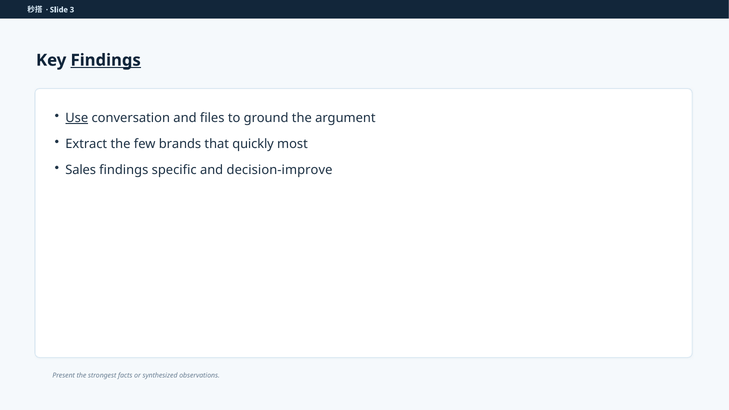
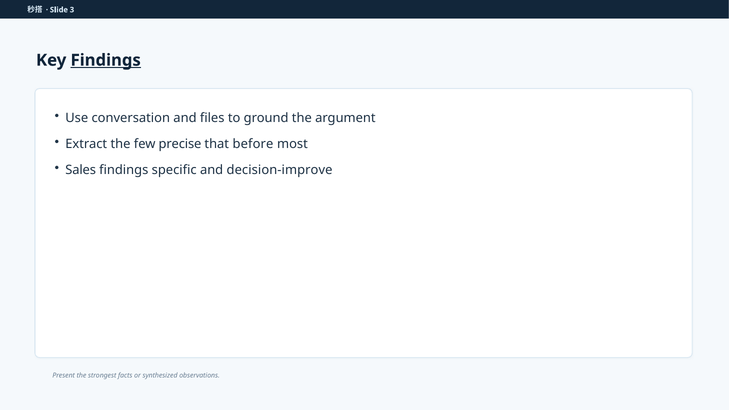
Use underline: present -> none
brands: brands -> precise
quickly: quickly -> before
